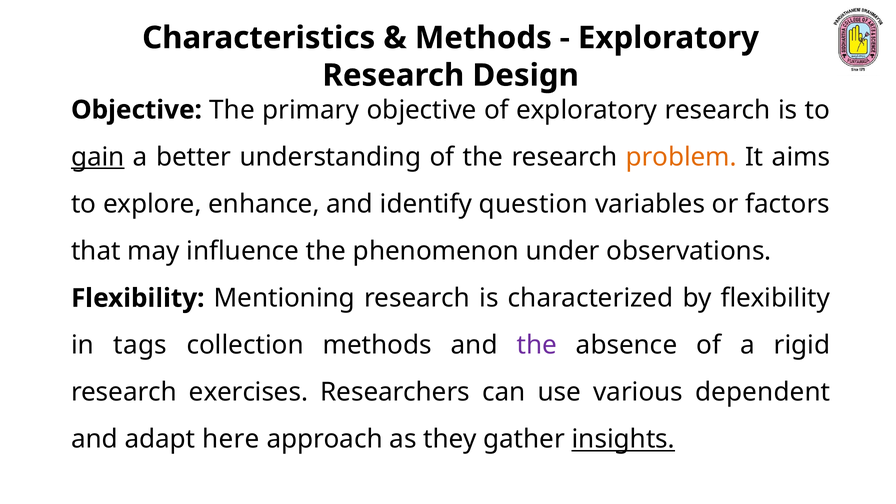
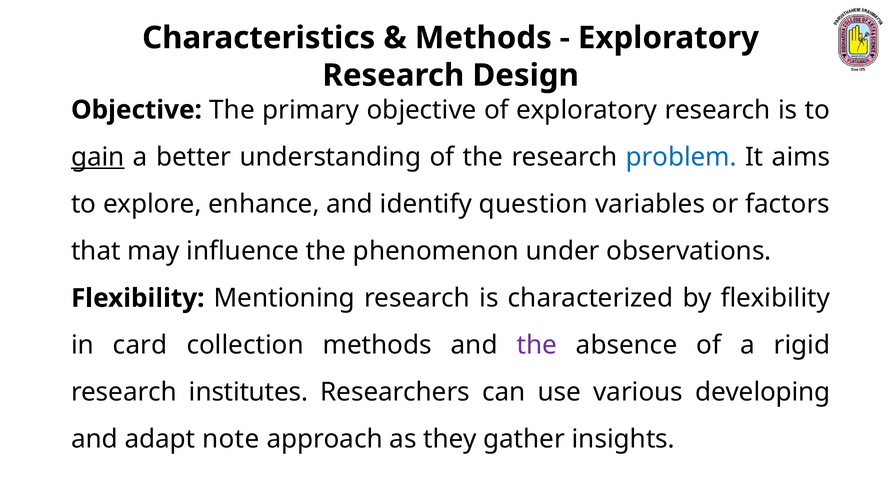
problem colour: orange -> blue
tags: tags -> card
exercises: exercises -> institutes
dependent: dependent -> developing
here: here -> note
insights underline: present -> none
